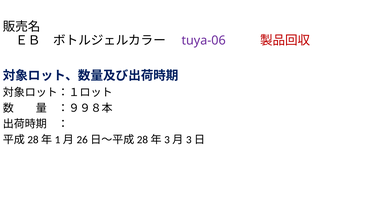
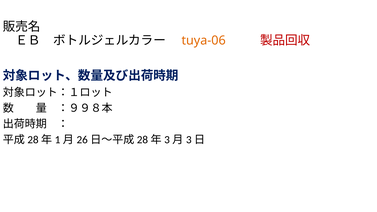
tuya-06 colour: purple -> orange
